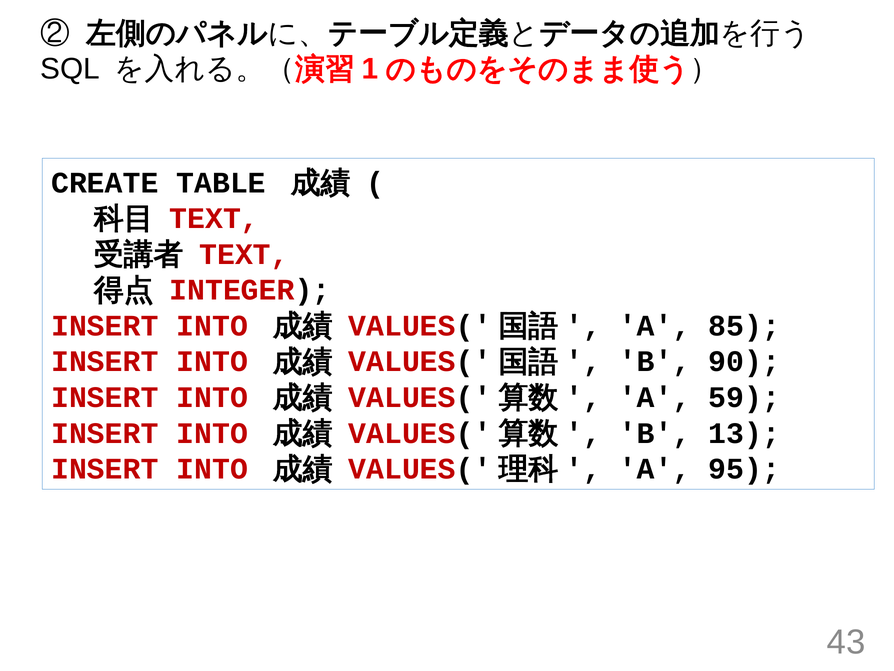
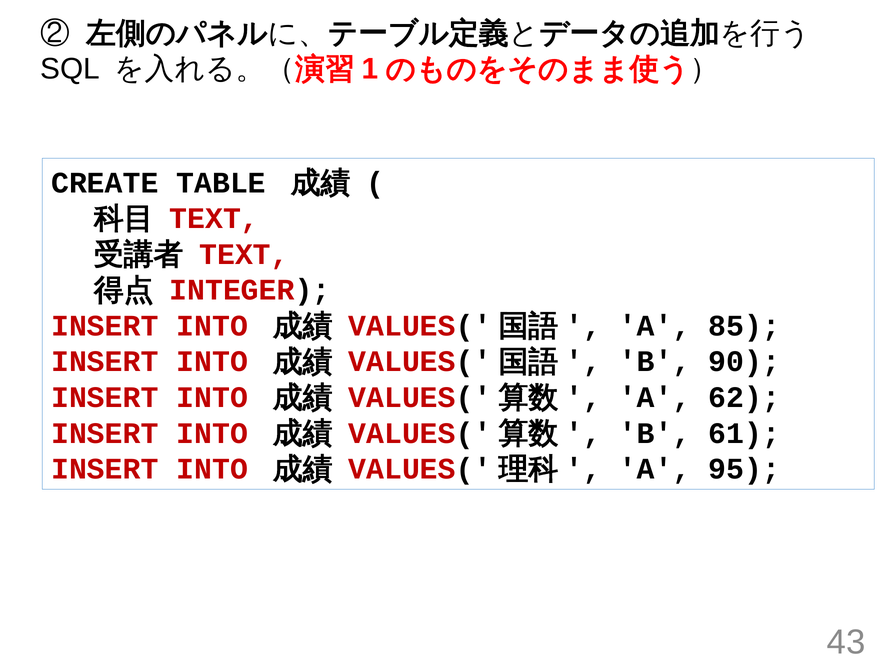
59: 59 -> 62
13: 13 -> 61
